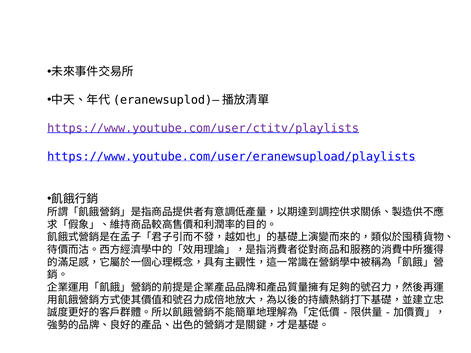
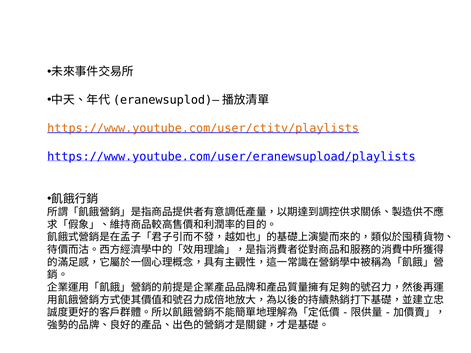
https://www.youtube.com/user/ctitv/playlists colour: purple -> orange
